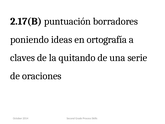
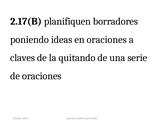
puntuación: puntuación -> planifiquen
en ortografía: ortografía -> oraciones
